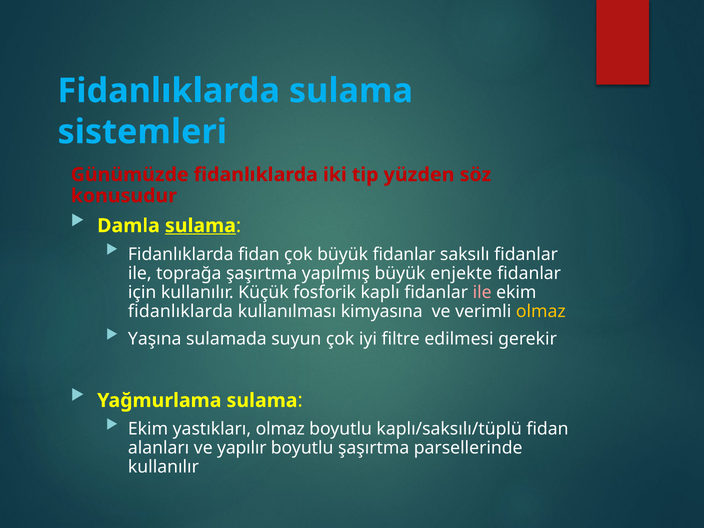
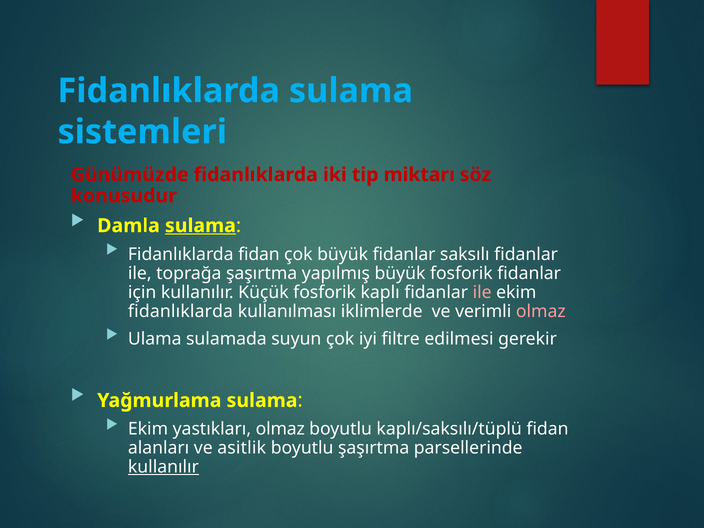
yüzden: yüzden -> miktarı
büyük enjekte: enjekte -> fosforik
kimyasına: kimyasına -> iklimlerde
olmaz at (541, 311) colour: yellow -> pink
Yaşına: Yaşına -> Ulama
yapılır: yapılır -> asitlik
kullanılır at (163, 467) underline: none -> present
